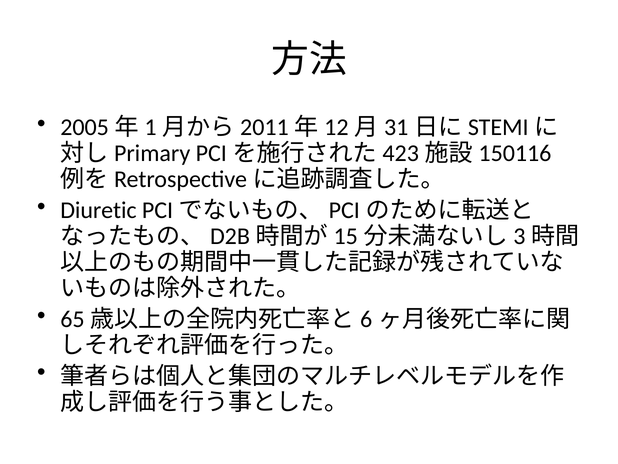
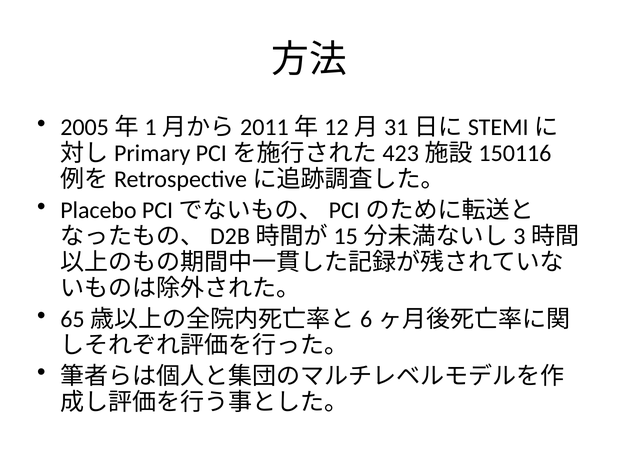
Diuretic: Diuretic -> Placebo
